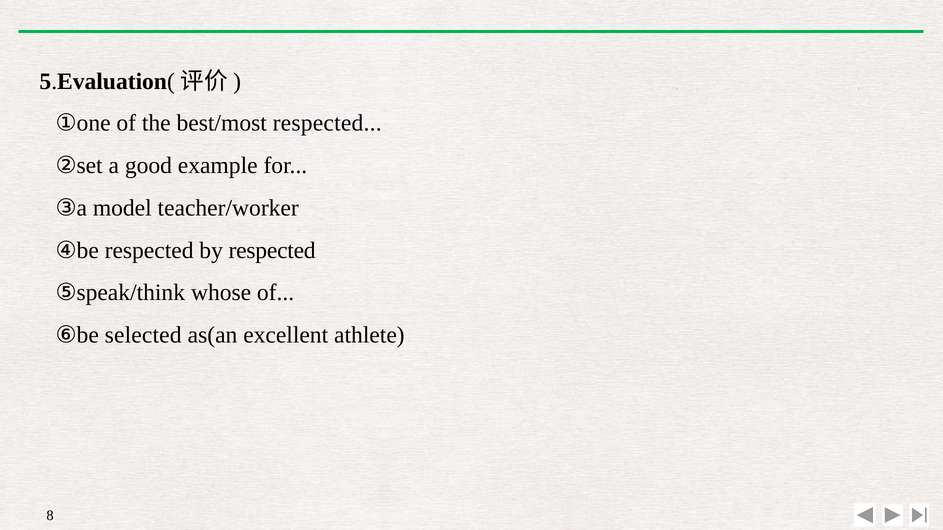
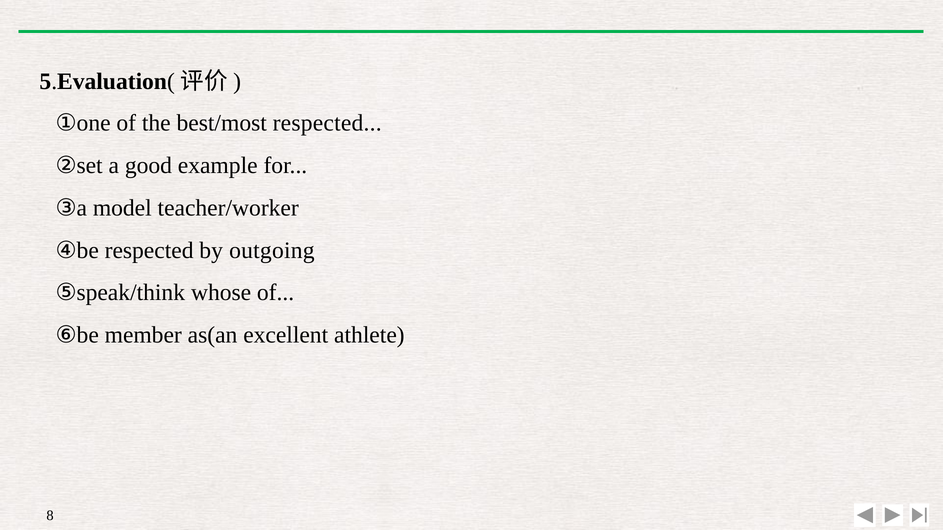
by respected: respected -> outgoing
selected: selected -> member
